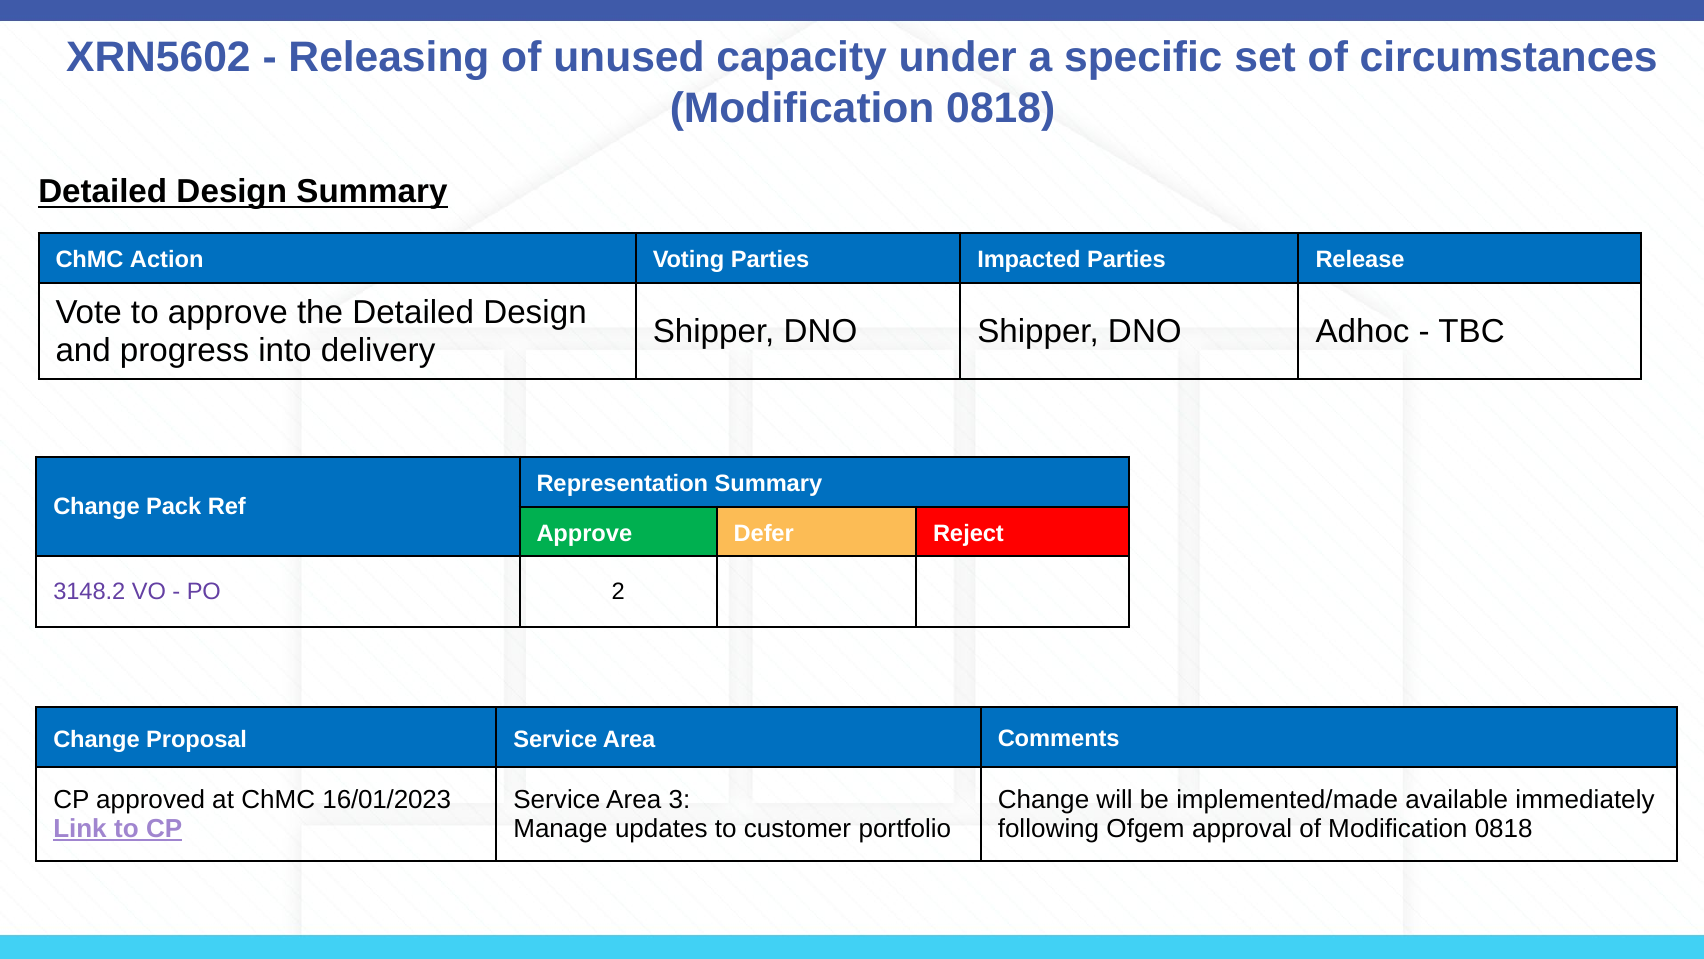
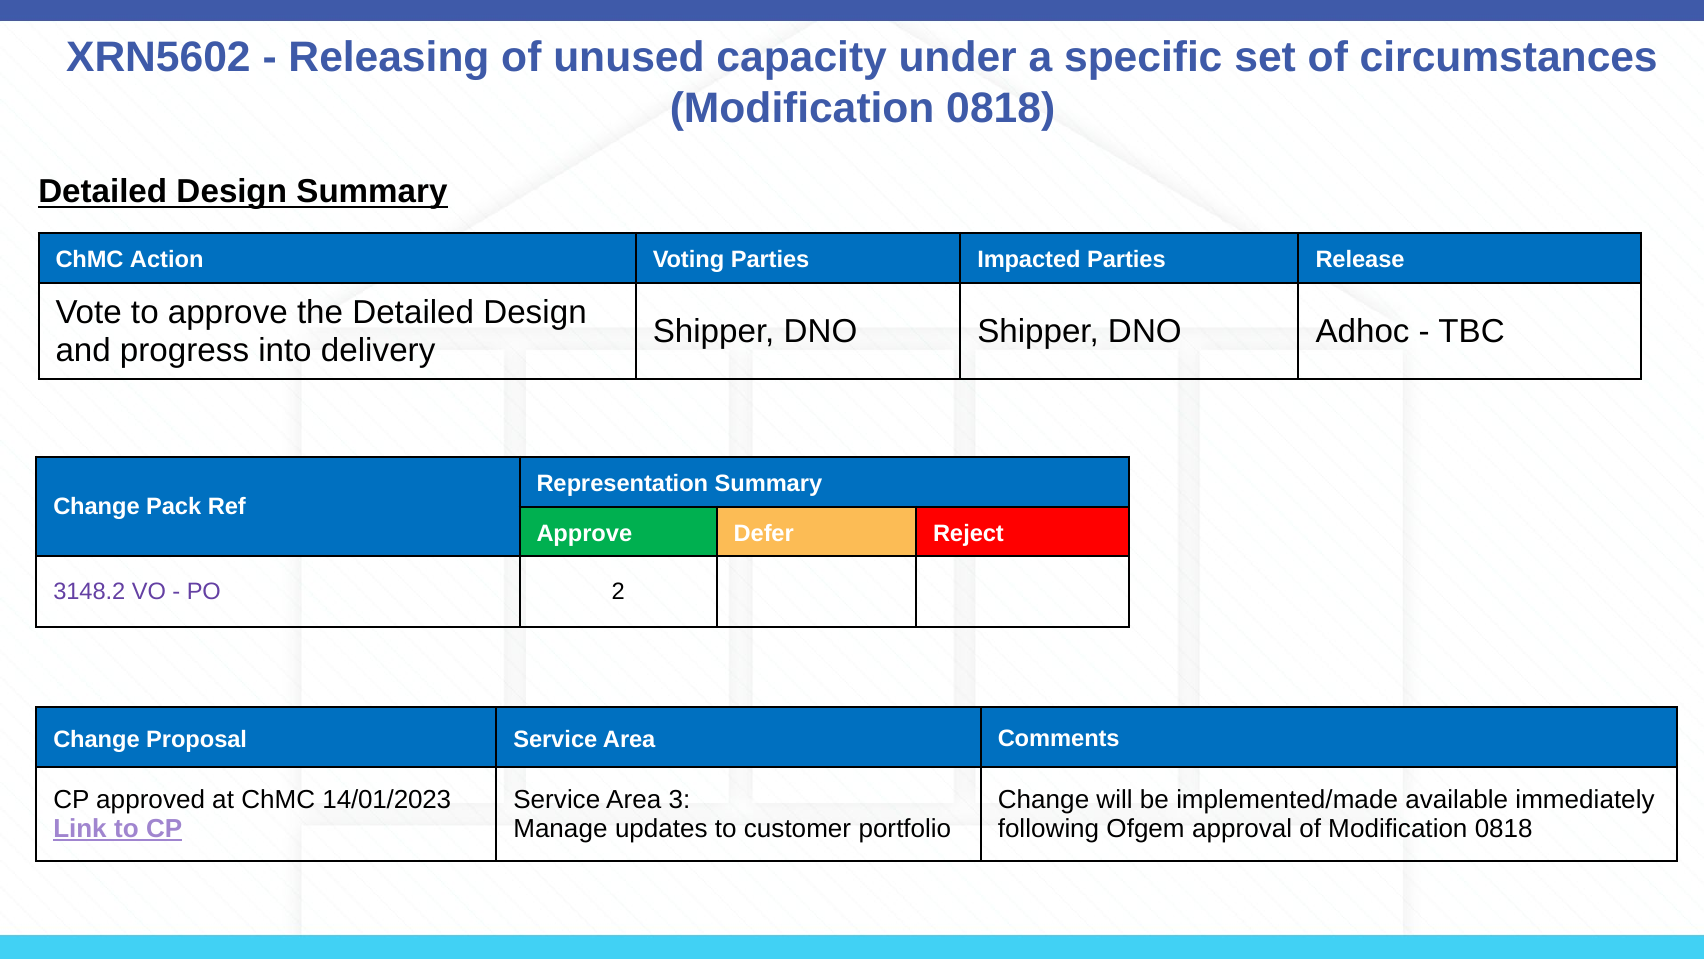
16/01/2023: 16/01/2023 -> 14/01/2023
